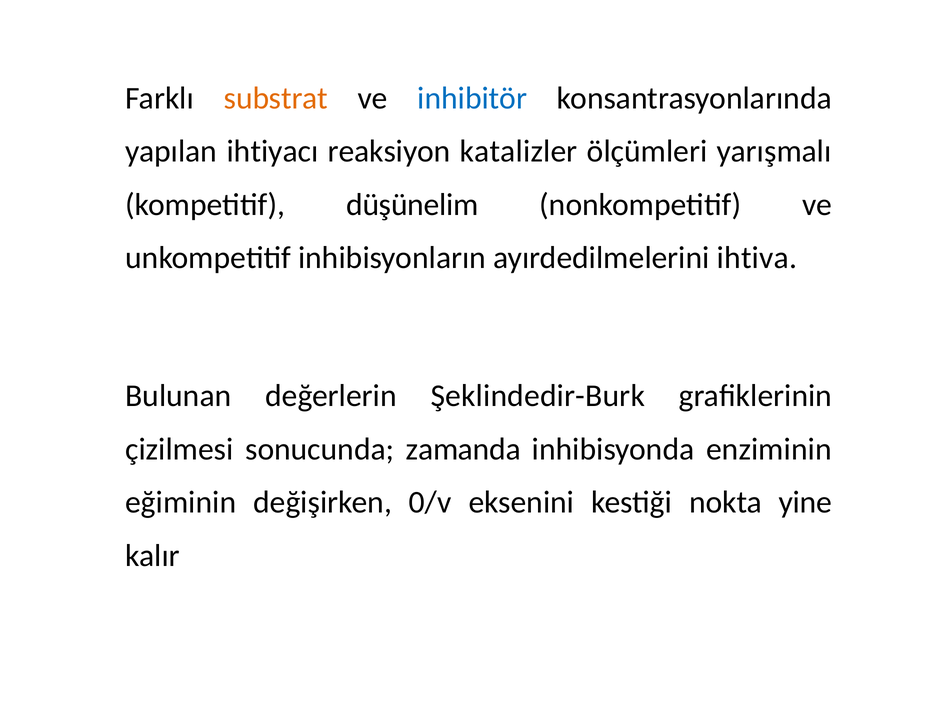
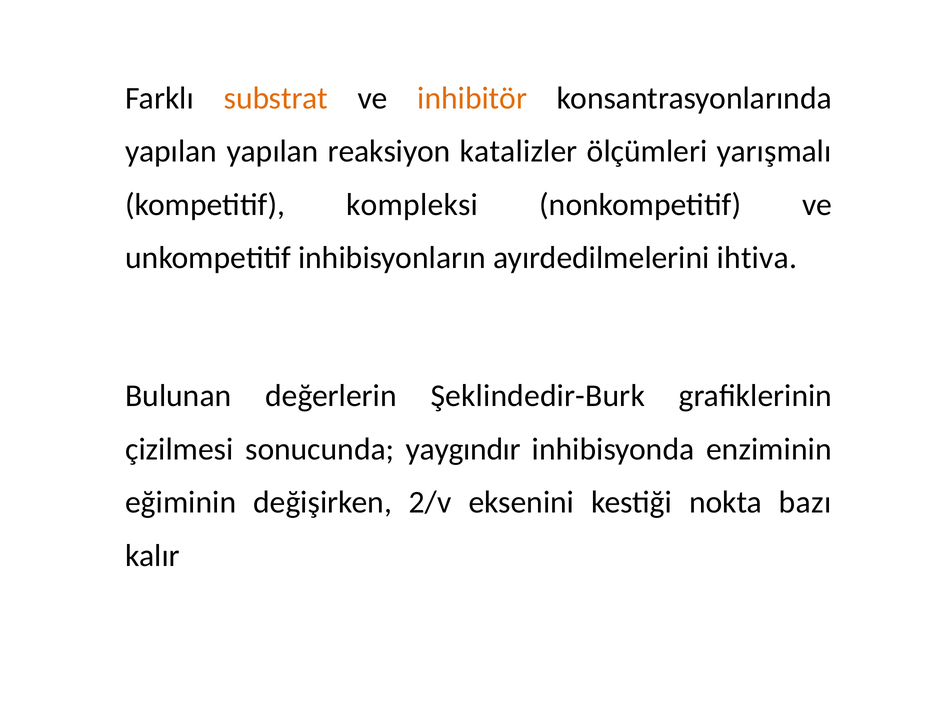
inhibitör colour: blue -> orange
yapılan ihtiyacı: ihtiyacı -> yapılan
düşünelim: düşünelim -> kompleksi
zamanda: zamanda -> yaygındır
0/v: 0/v -> 2/v
yine: yine -> bazı
